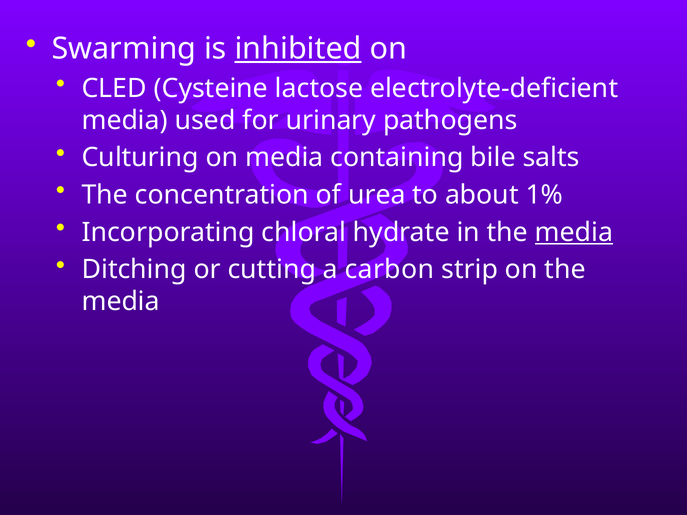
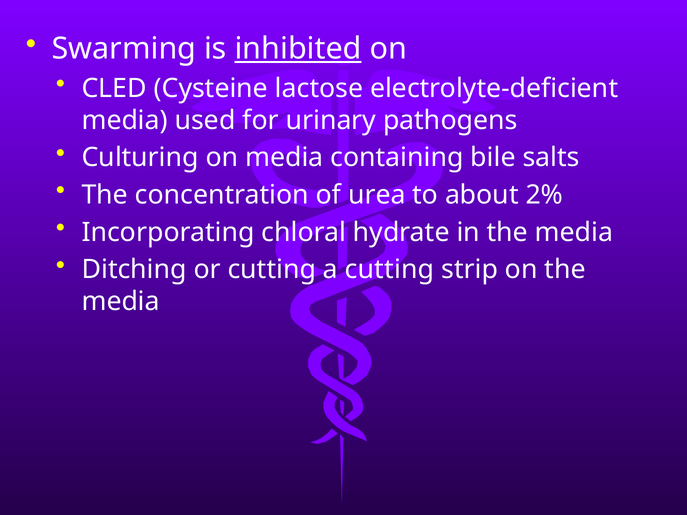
1%: 1% -> 2%
media at (574, 232) underline: present -> none
a carbon: carbon -> cutting
